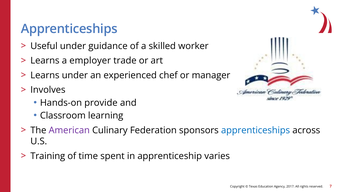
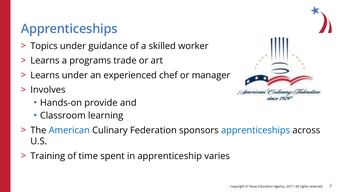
Useful: Useful -> Topics
employer: employer -> programs
American colour: purple -> blue
